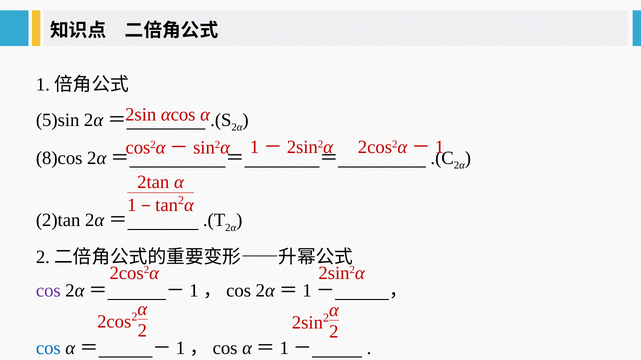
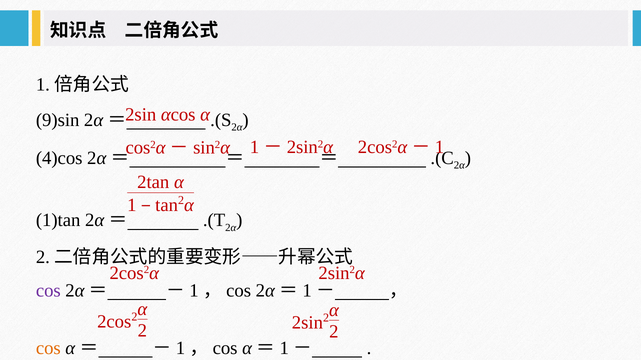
5)sin: 5)sin -> 9)sin
8)cos: 8)cos -> 4)cos
2)tan: 2)tan -> 1)tan
cos at (48, 349) colour: blue -> orange
